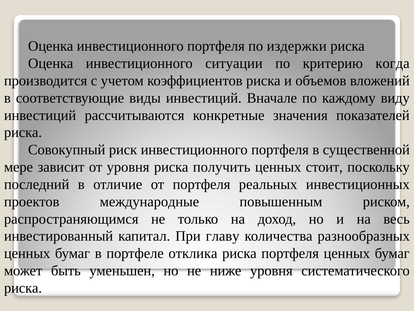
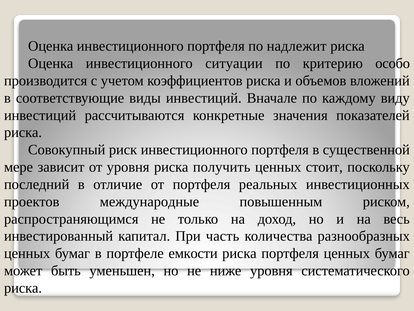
издержки: издержки -> надлежит
когда: когда -> особо
главу: главу -> часть
отклика: отклика -> емкости
